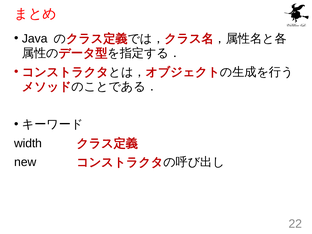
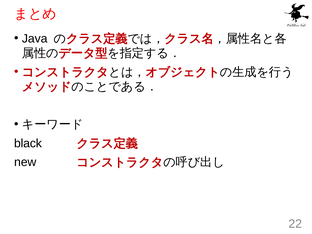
width: width -> black
